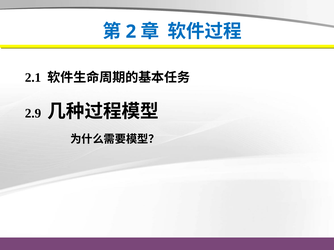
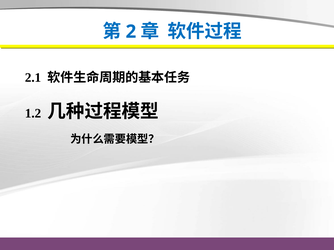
2.9: 2.9 -> 1.2
